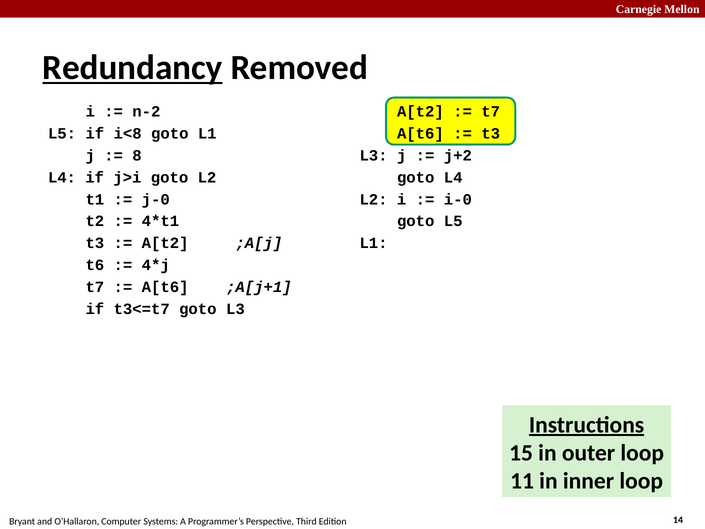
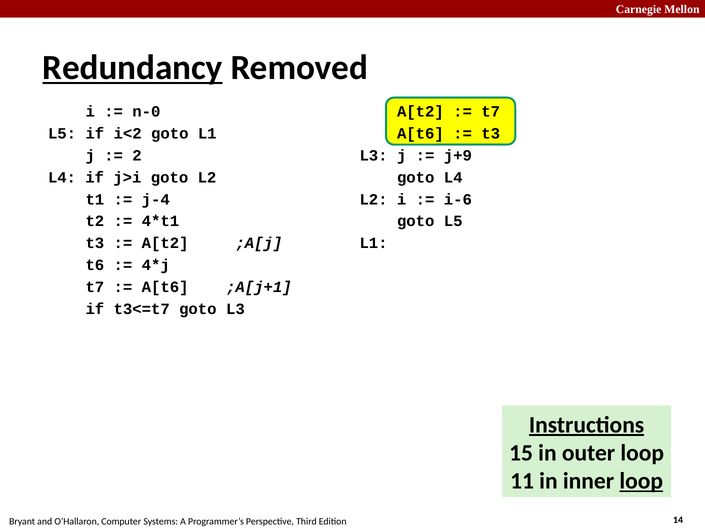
n-2: n-2 -> n-0
i<8: i<8 -> i<2
8: 8 -> 2
j+2: j+2 -> j+9
j-0: j-0 -> j-4
i-0: i-0 -> i-6
loop at (641, 481) underline: none -> present
